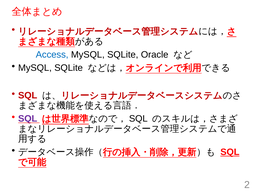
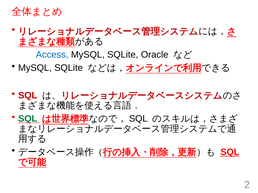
SQL at (28, 119) colour: purple -> green
